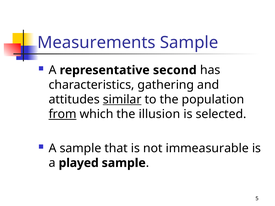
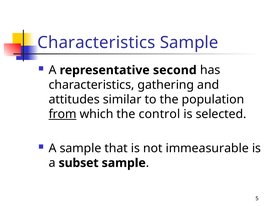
Measurements at (96, 43): Measurements -> Characteristics
similar underline: present -> none
illusion: illusion -> control
played: played -> subset
